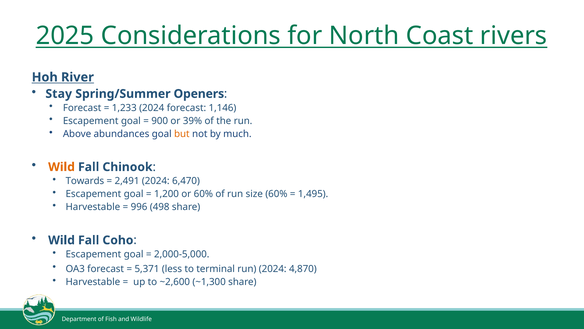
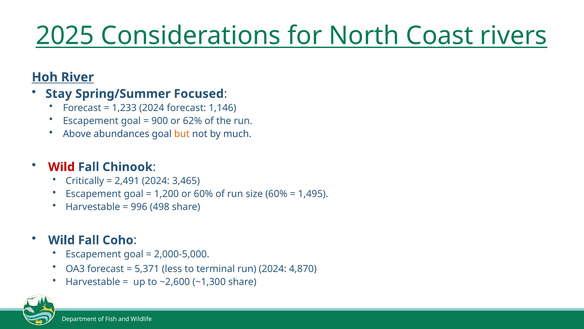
Openers: Openers -> Focused
39%: 39% -> 62%
Wild at (62, 167) colour: orange -> red
Towards: Towards -> Critically
6,470: 6,470 -> 3,465
